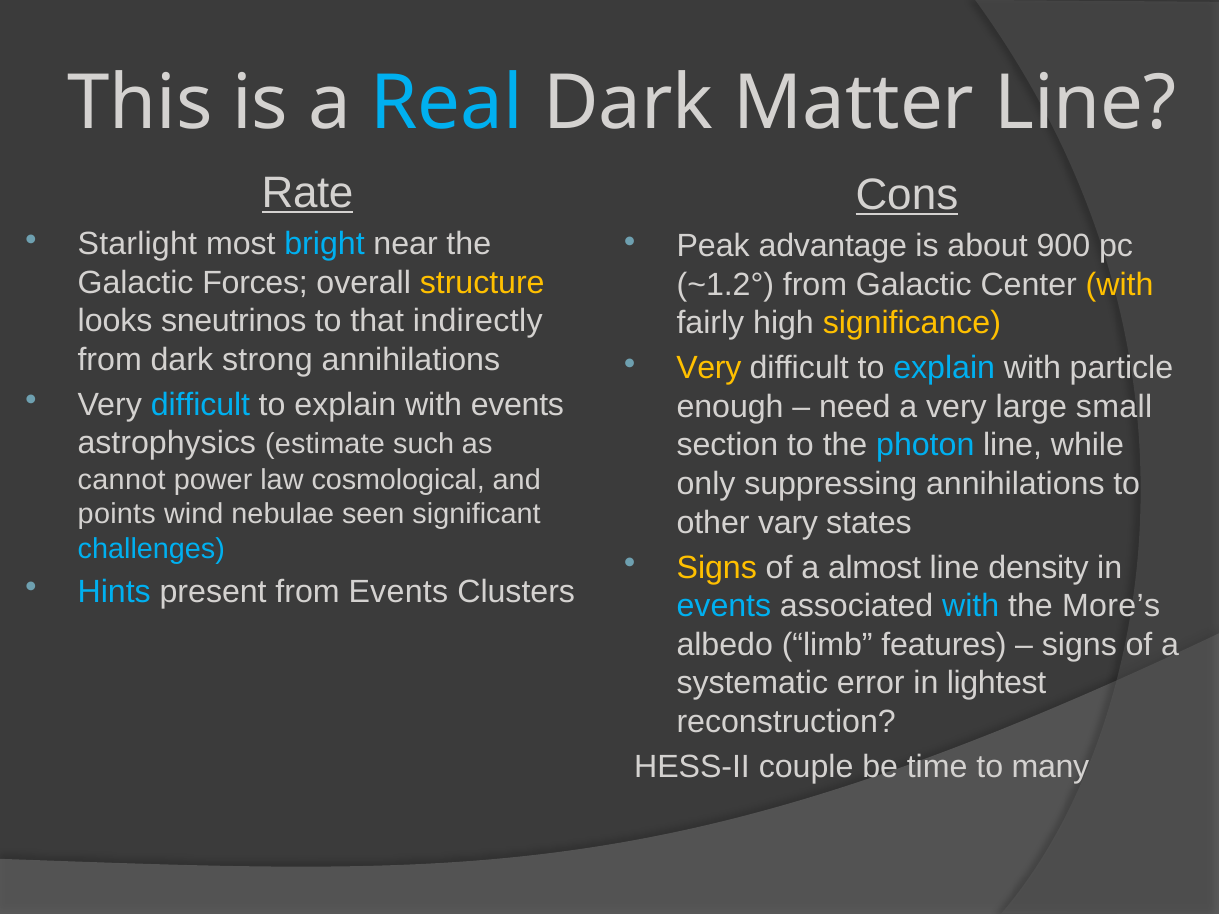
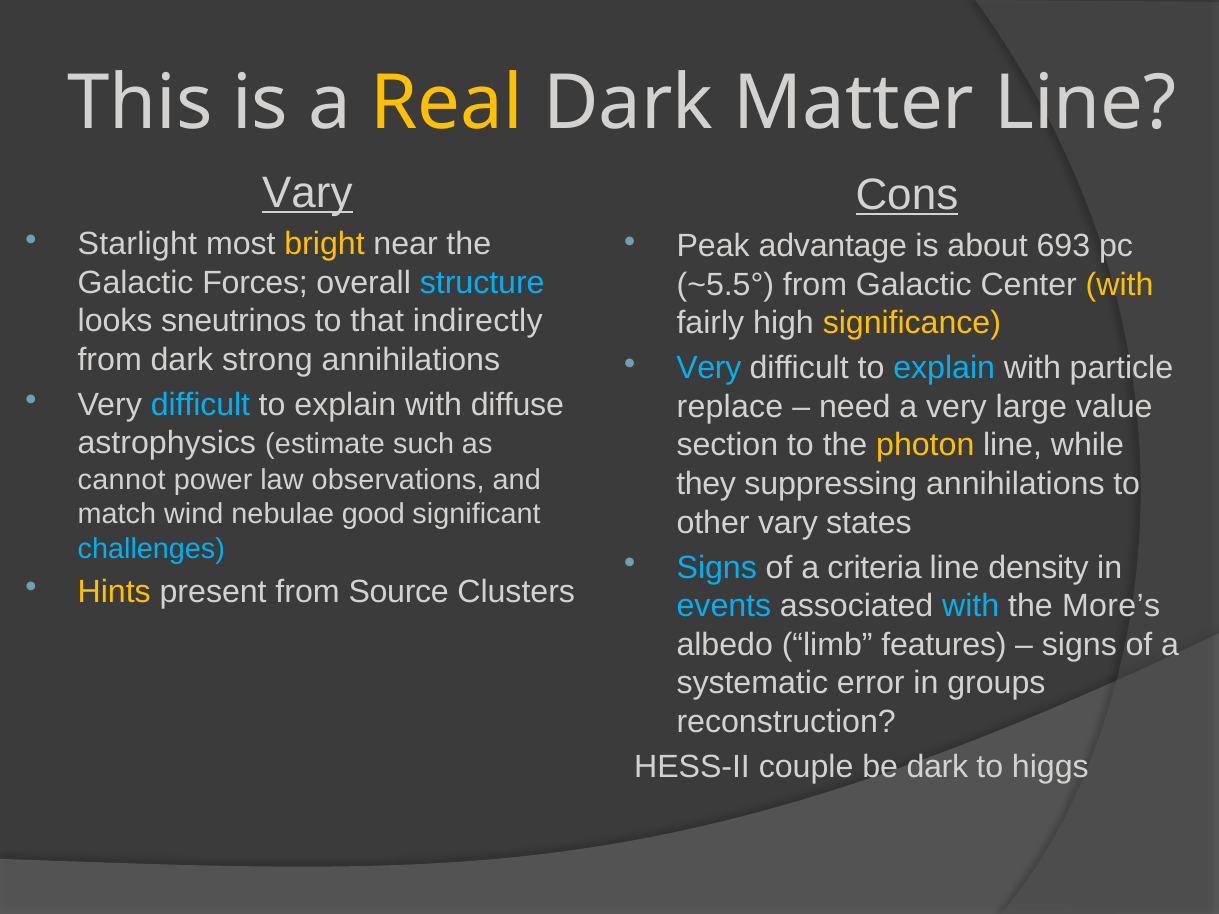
Real colour: light blue -> yellow
Rate at (308, 193): Rate -> Vary
bright colour: light blue -> yellow
900: 900 -> 693
structure colour: yellow -> light blue
~1.2°: ~1.2° -> ~5.5°
Very at (709, 368) colour: yellow -> light blue
with events: events -> diffuse
enough: enough -> replace
small: small -> value
photon colour: light blue -> yellow
cosmological: cosmological -> observations
only: only -> they
points: points -> match
seen: seen -> good
Signs at (717, 568) colour: yellow -> light blue
almost: almost -> criteria
Hints colour: light blue -> yellow
from Events: Events -> Source
lightest: lightest -> groups
be time: time -> dark
many: many -> higgs
